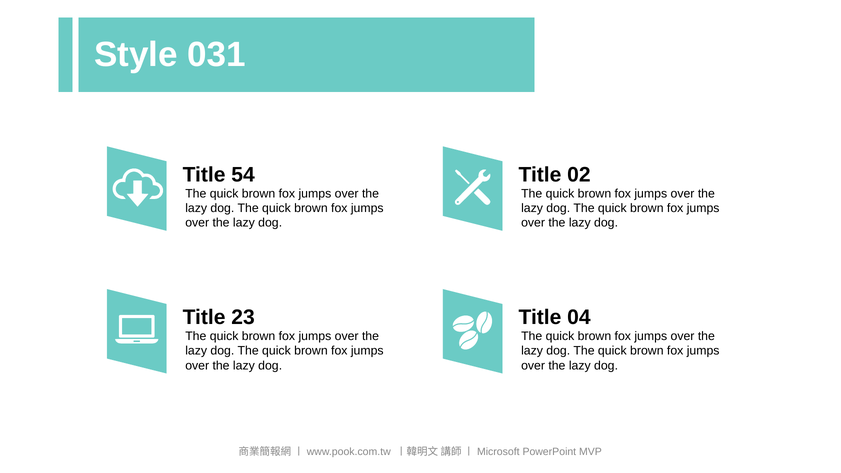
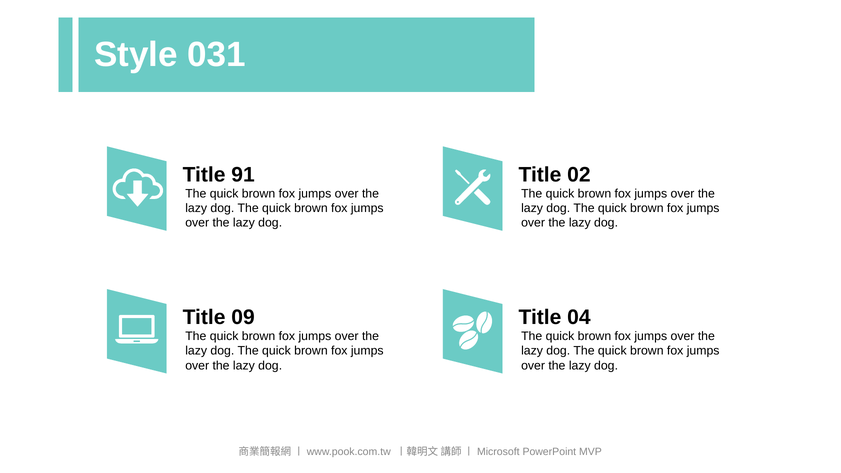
54: 54 -> 91
23: 23 -> 09
